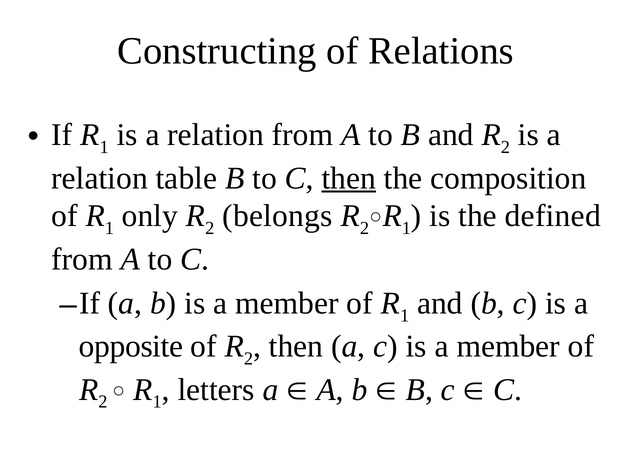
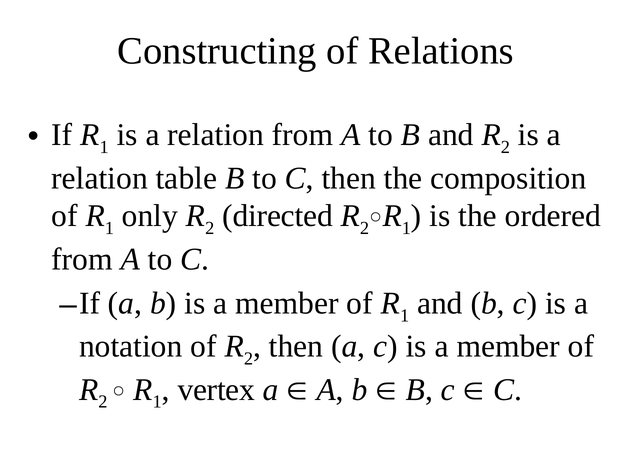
then at (349, 178) underline: present -> none
belongs: belongs -> directed
defined: defined -> ordered
opposite: opposite -> notation
letters: letters -> vertex
